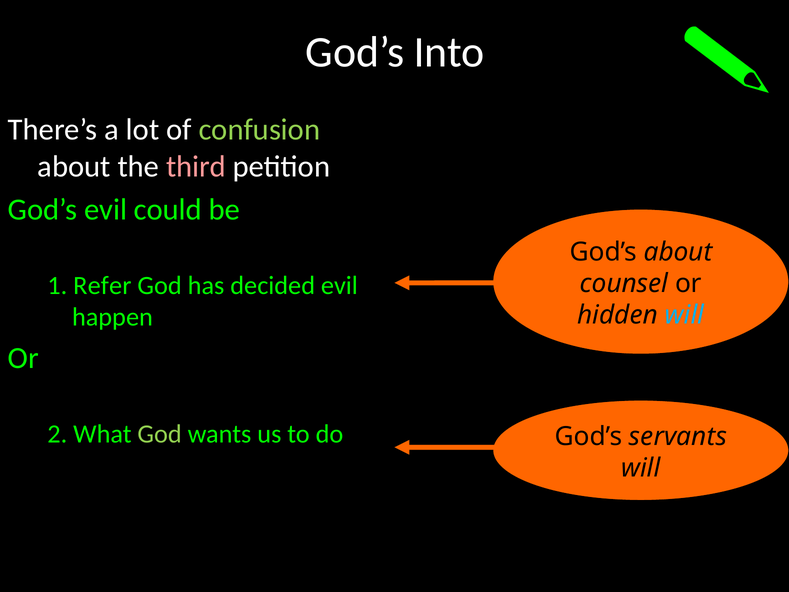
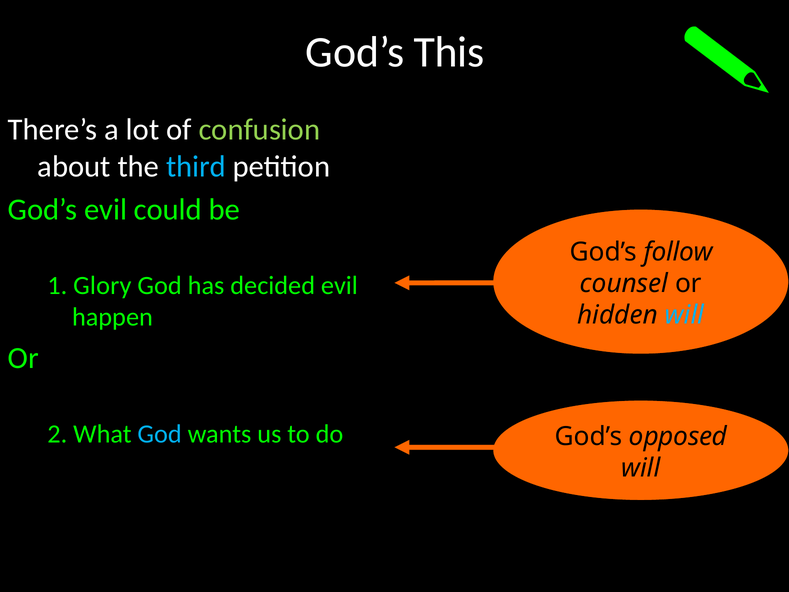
Into: Into -> This
third colour: pink -> light blue
God’s about: about -> follow
Refer: Refer -> Glory
God at (160, 434) colour: light green -> light blue
servants: servants -> opposed
